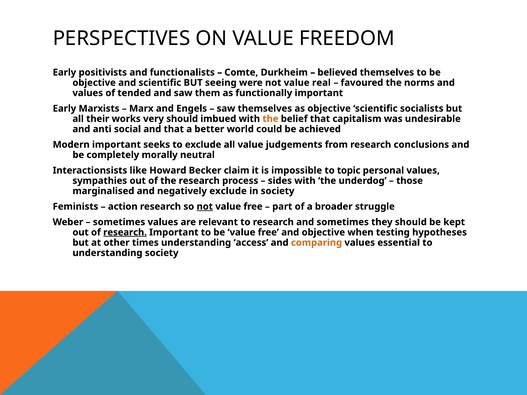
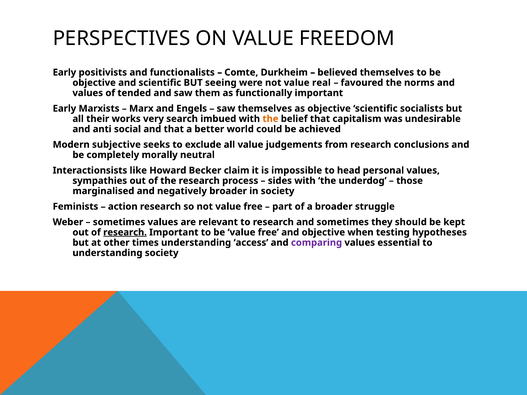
very should: should -> search
Modern important: important -> subjective
topic: topic -> head
negatively exclude: exclude -> broader
not at (205, 207) underline: present -> none
comparing colour: orange -> purple
